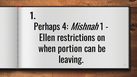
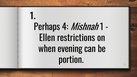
portion: portion -> evening
leaving: leaving -> portion
